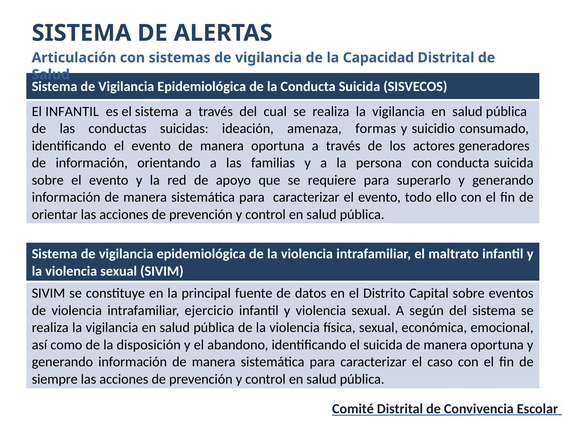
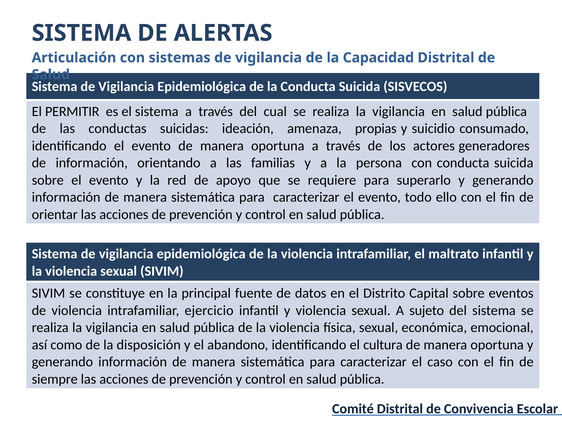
El INFANTIL: INFANTIL -> PERMITIR
formas: formas -> propias
según: según -> sujeto
el suicida: suicida -> cultura
